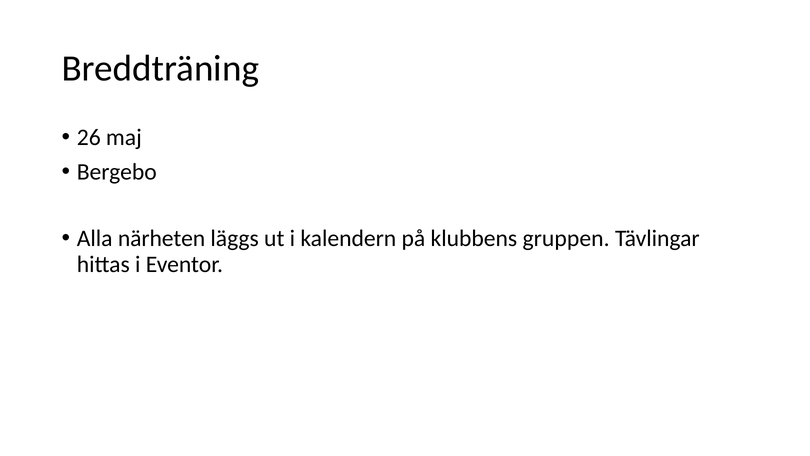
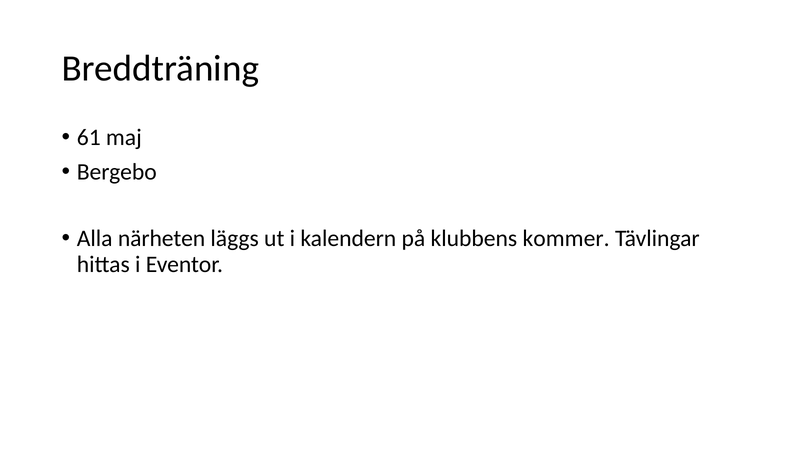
26: 26 -> 61
gruppen: gruppen -> kommer
